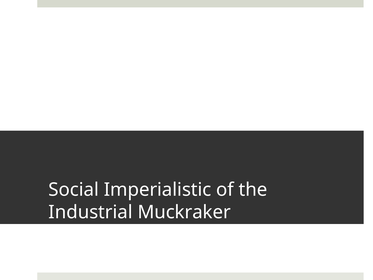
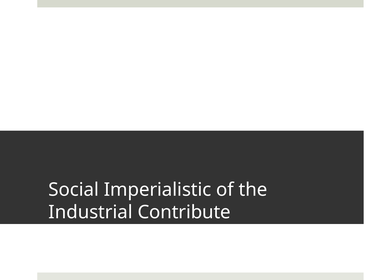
Muckraker: Muckraker -> Contribute
